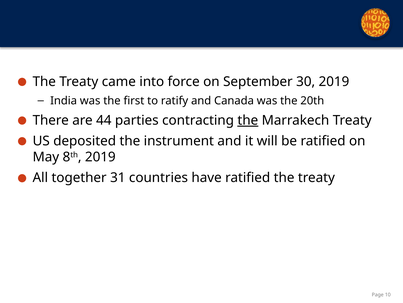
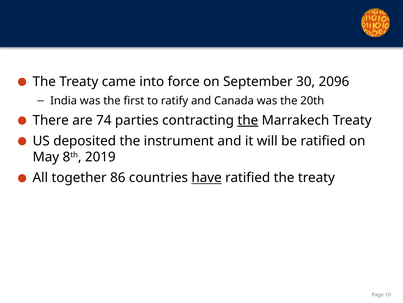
30 2019: 2019 -> 2096
44: 44 -> 74
31: 31 -> 86
have underline: none -> present
